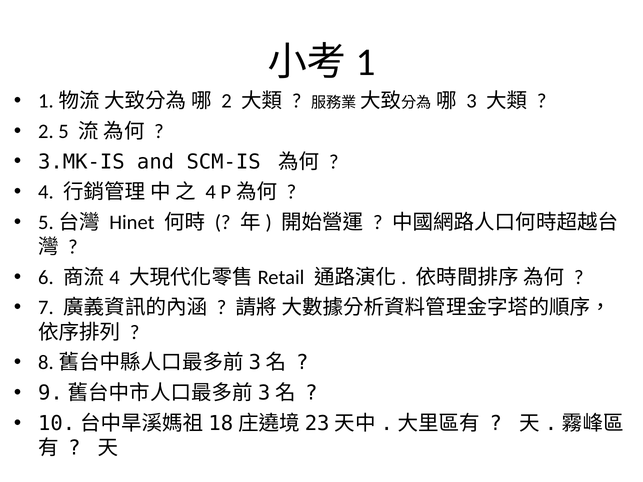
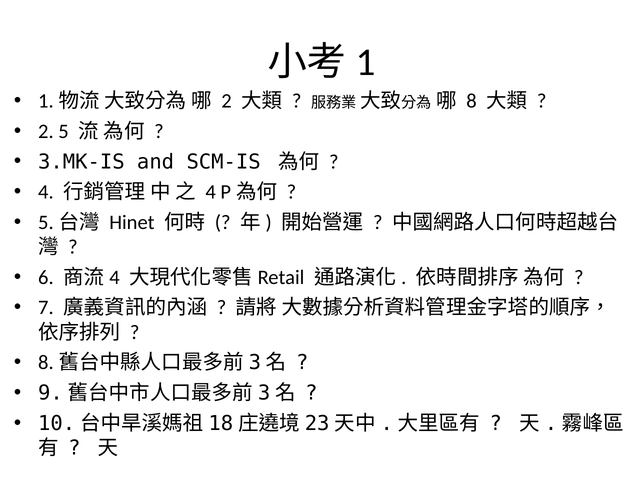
3: 3 -> 8
